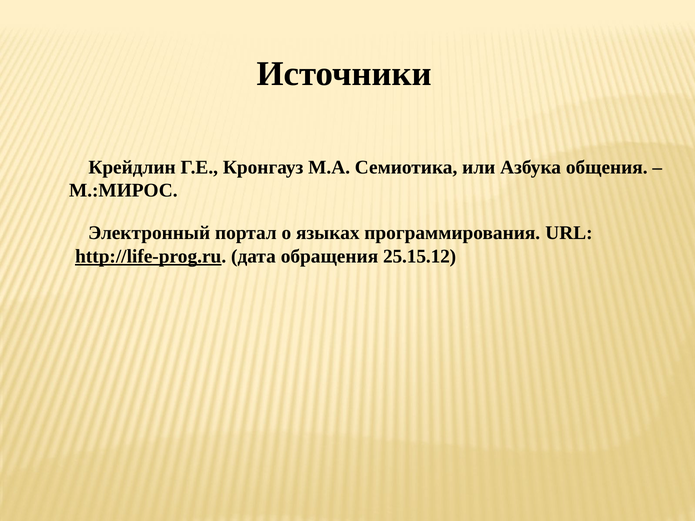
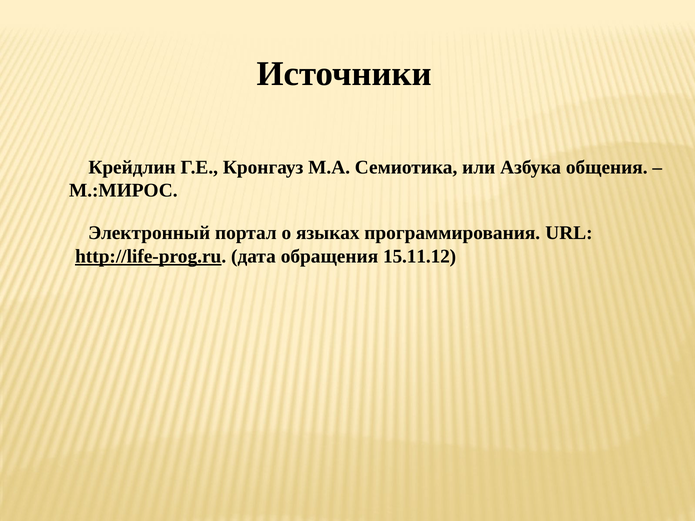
25.15.12: 25.15.12 -> 15.11.12
